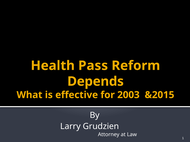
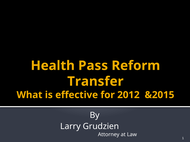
Depends: Depends -> Transfer
2003: 2003 -> 2012
